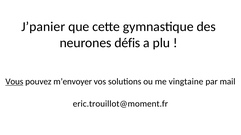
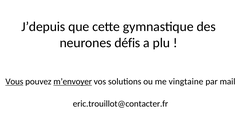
J’panier: J’panier -> J’depuis
m’envoyer underline: none -> present
eric.trouillot@moment.fr: eric.trouillot@moment.fr -> eric.trouillot@contacter.fr
